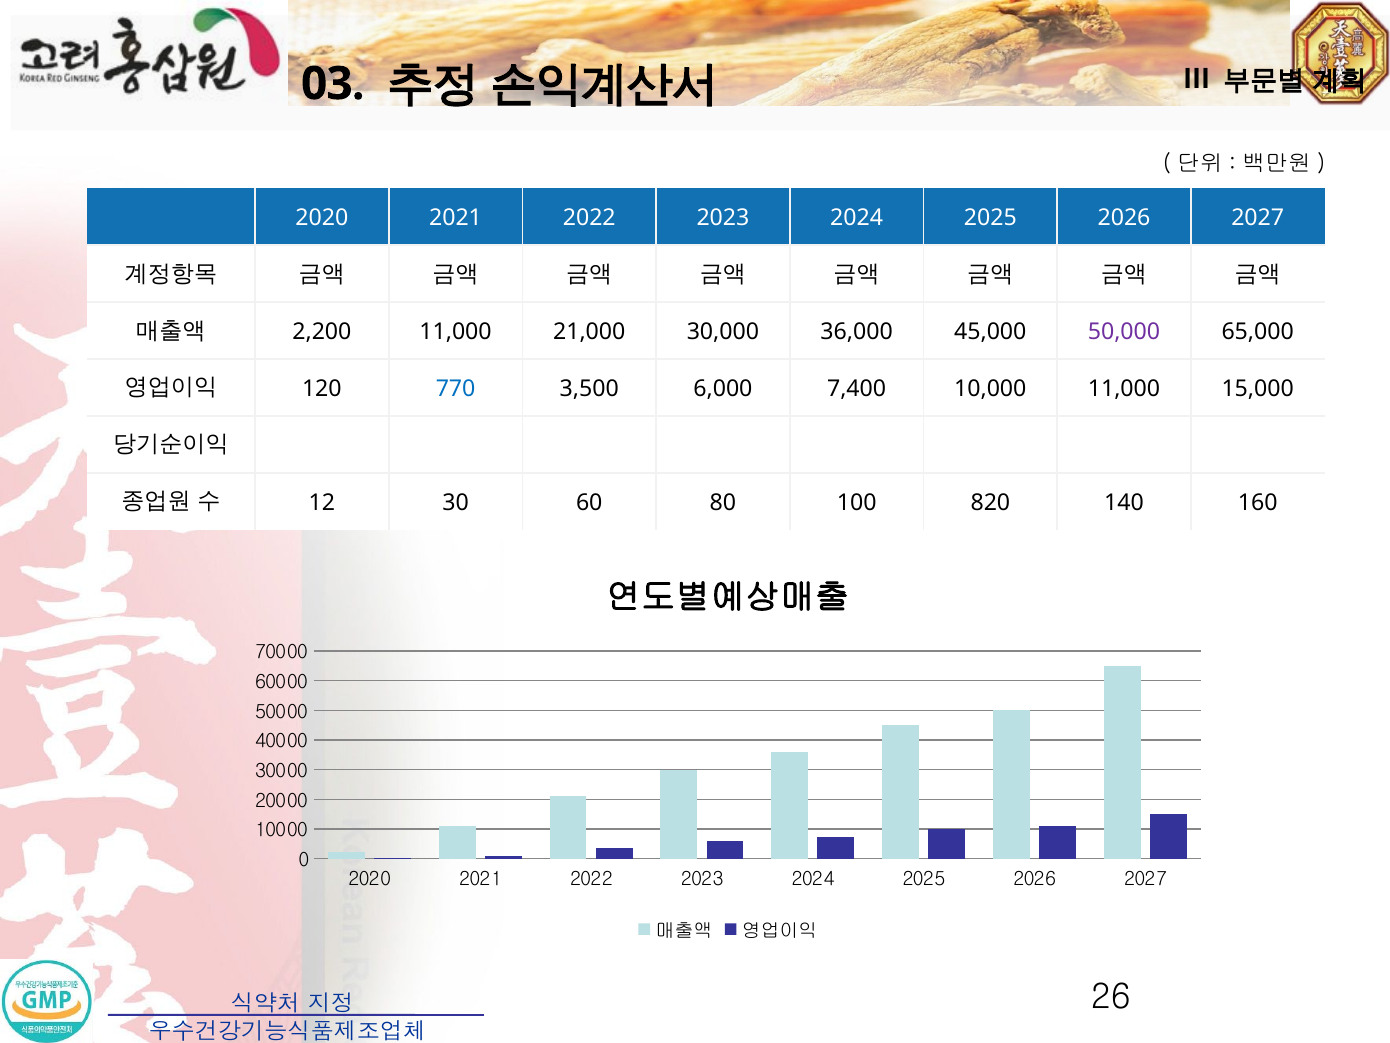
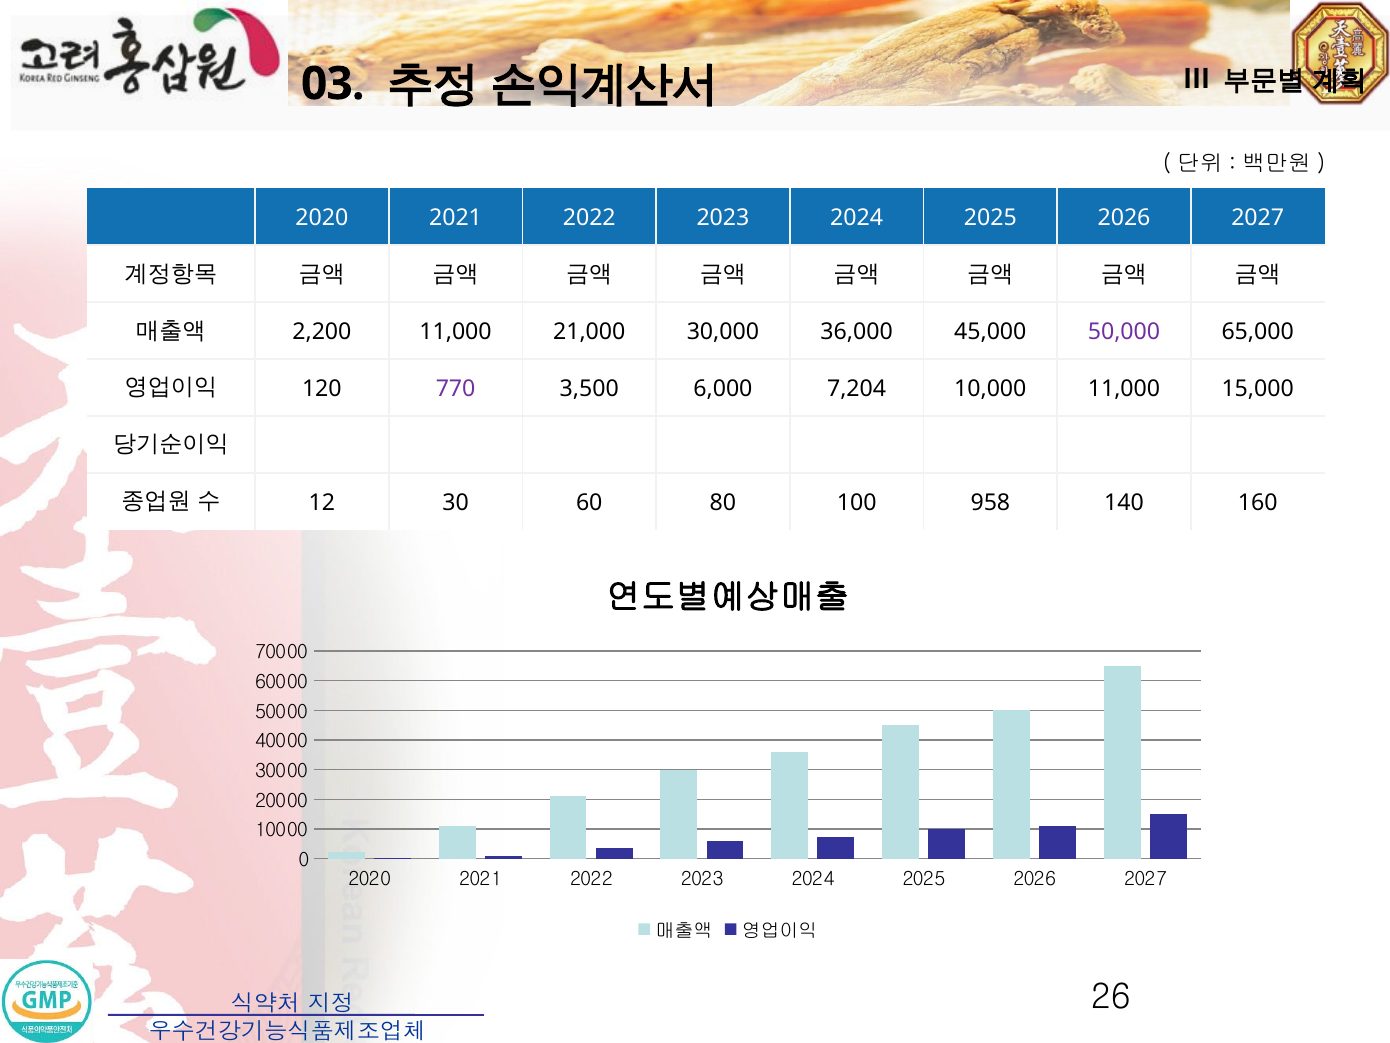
770 colour: blue -> purple
7,400: 7,400 -> 7,204
820: 820 -> 958
